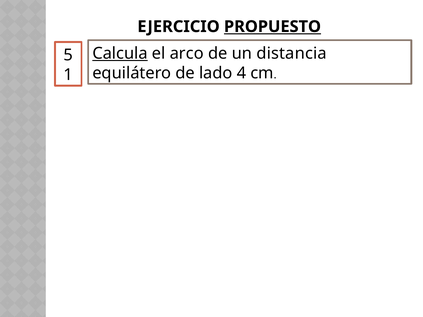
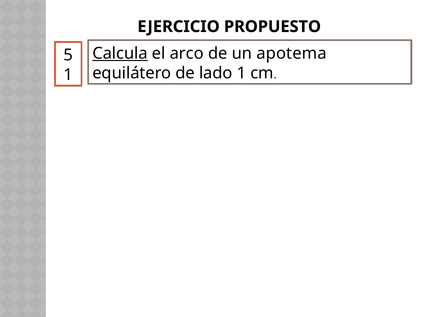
PROPUESTO underline: present -> none
distancia: distancia -> apotema
lado 4: 4 -> 1
